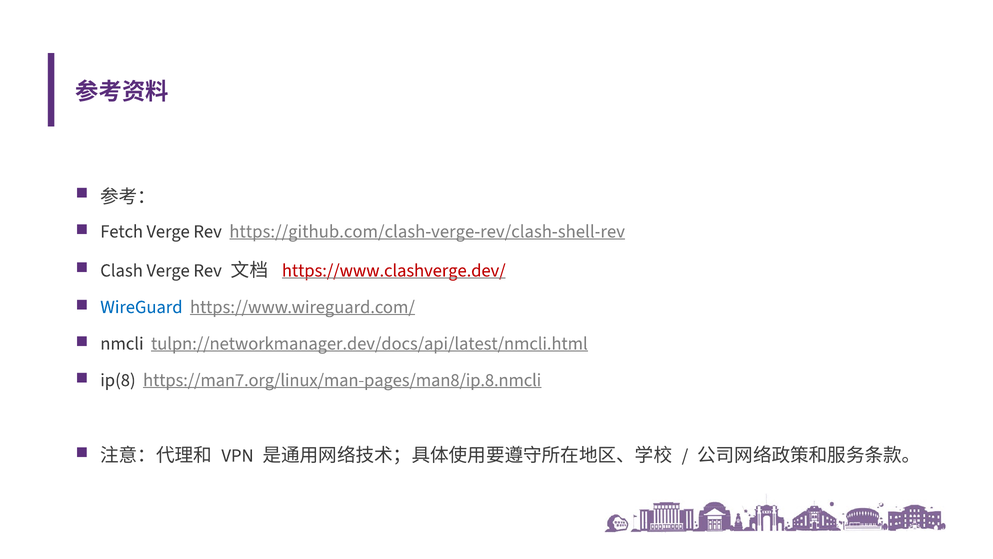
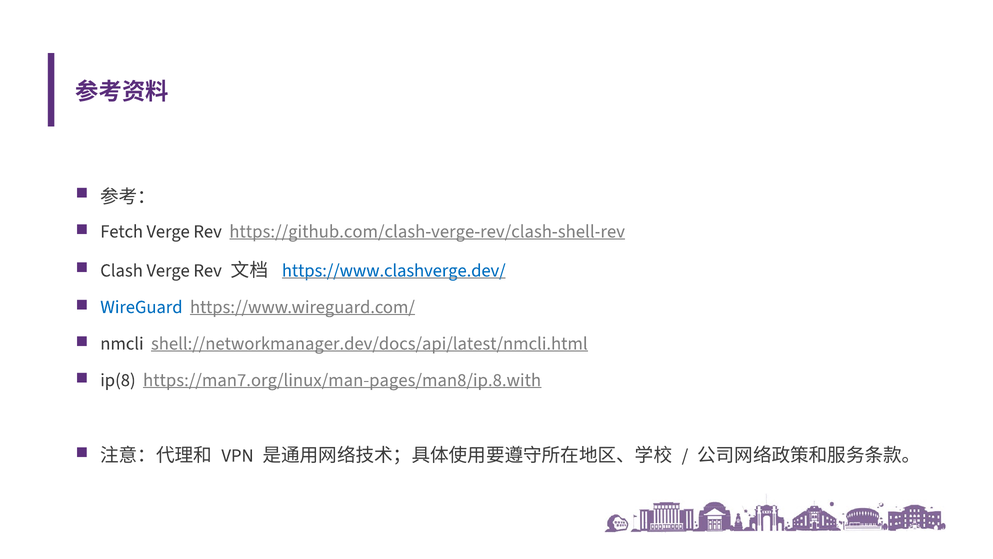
https://www.clashverge.dev/ colour: red -> blue
tulpn://networkmanager.dev/docs/api/latest/nmcli.html: tulpn://networkmanager.dev/docs/api/latest/nmcli.html -> shell://networkmanager.dev/docs/api/latest/nmcli.html
https://man7.org/linux/man-pages/man8/ip.8.nmcli: https://man7.org/linux/man-pages/man8/ip.8.nmcli -> https://man7.org/linux/man-pages/man8/ip.8.with
